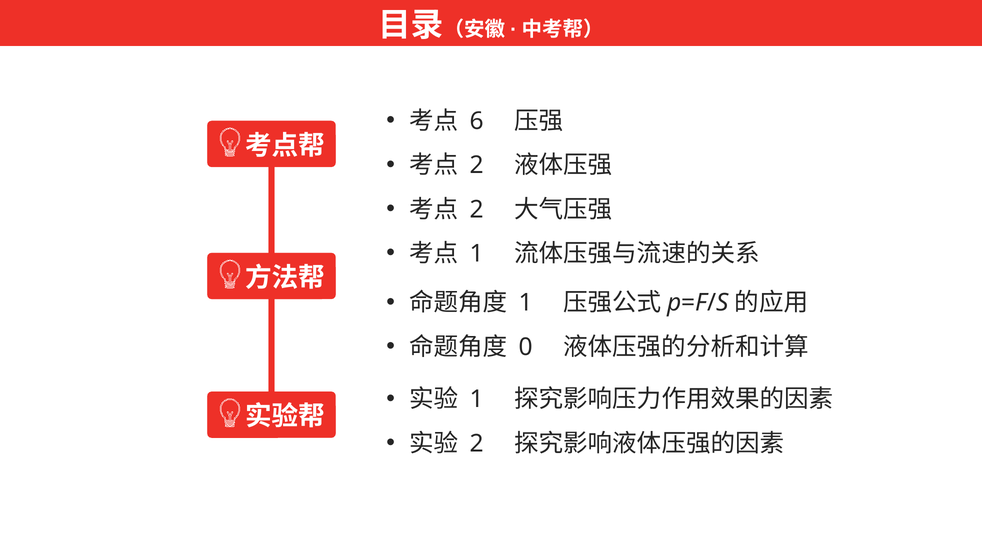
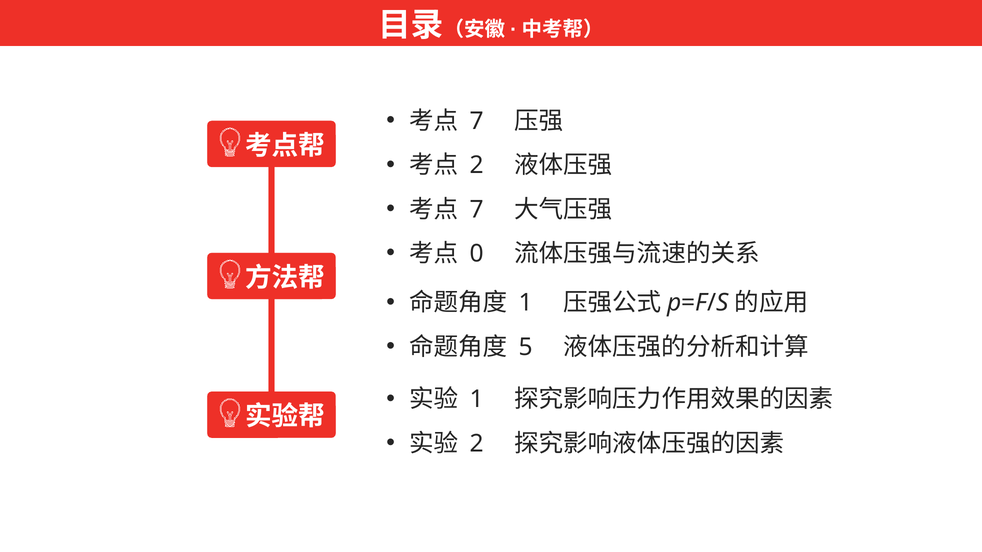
6 at (477, 121): 6 -> 7
2 at (477, 210): 2 -> 7
1 at (477, 254): 1 -> 0
0: 0 -> 5
